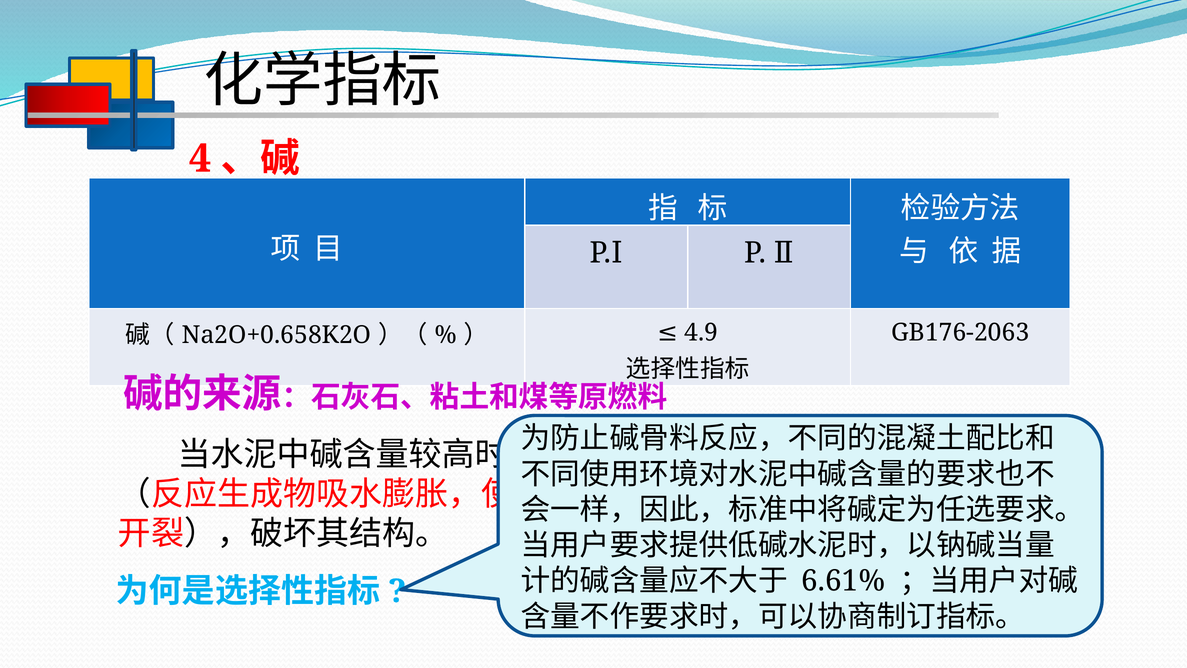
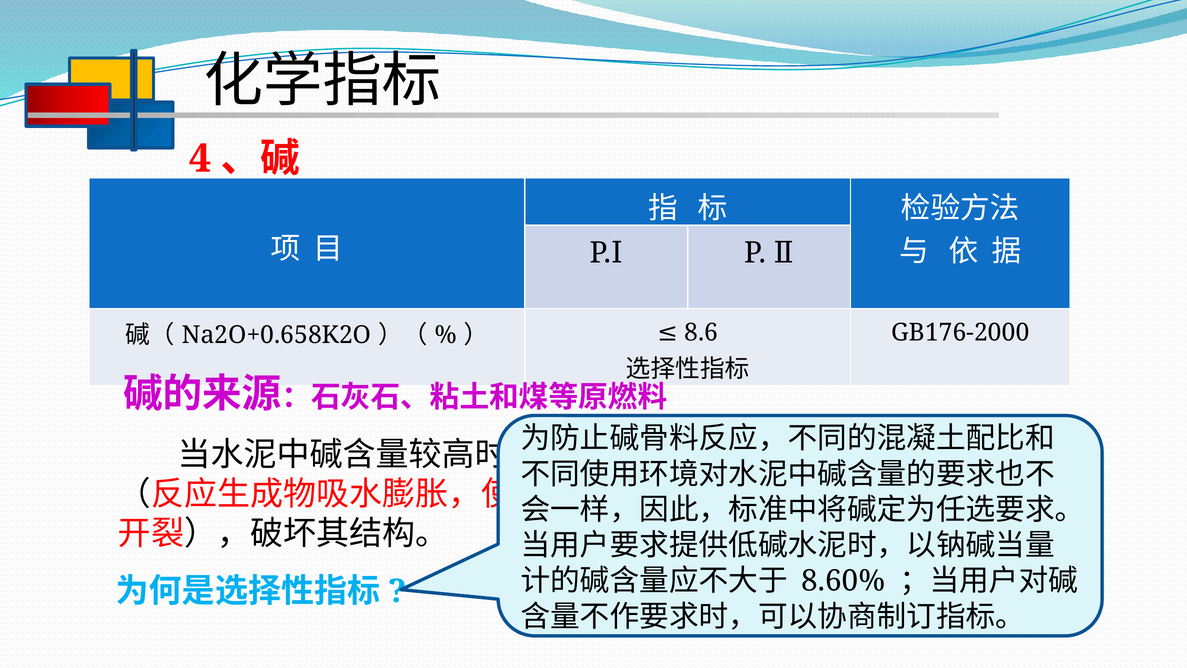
4.9: 4.9 -> 8.6
GB176-2063: GB176-2063 -> GB176-2000
6.61%: 6.61% -> 8.60%
